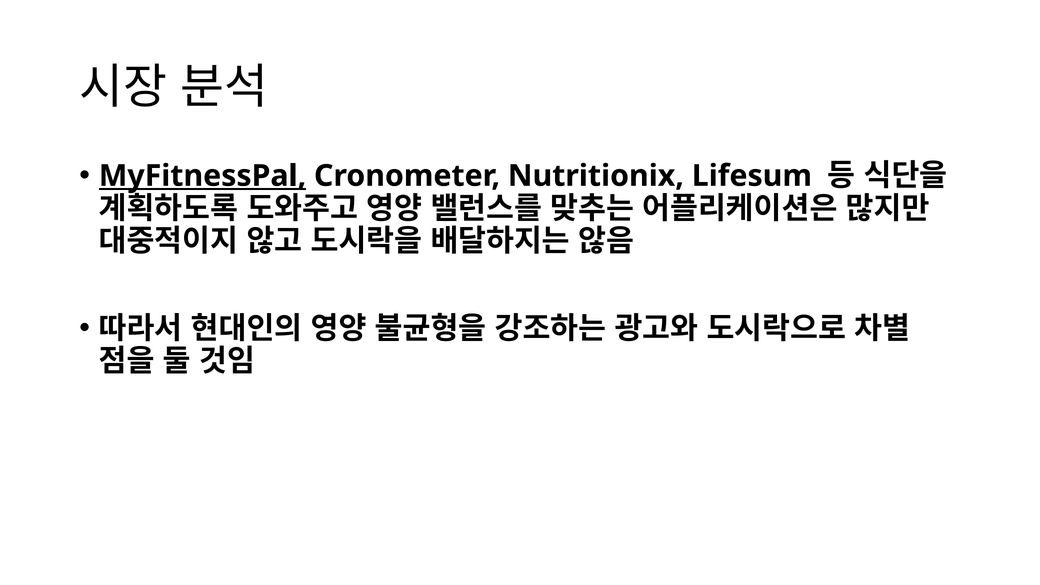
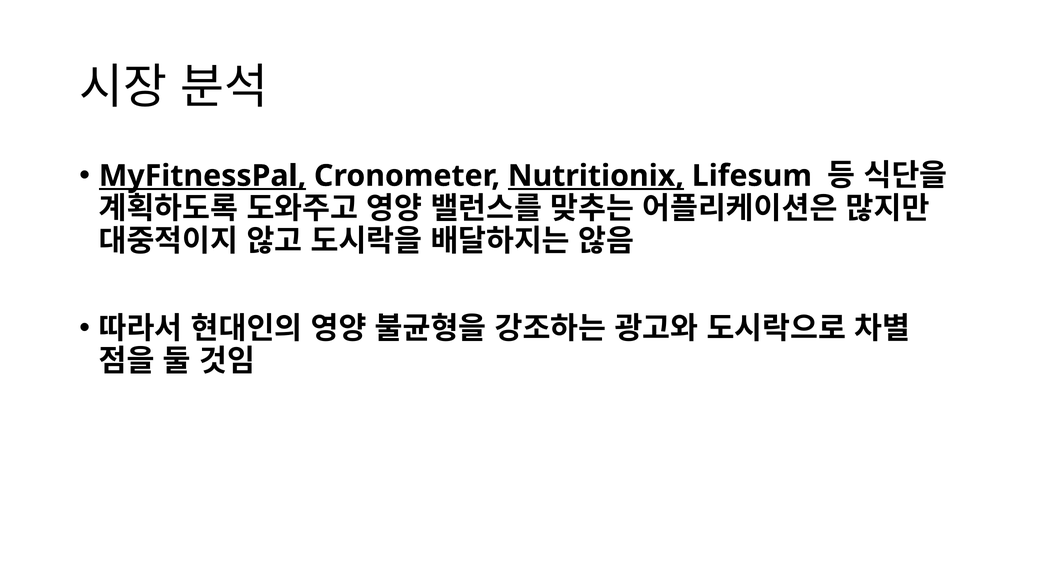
Nutritionix underline: none -> present
